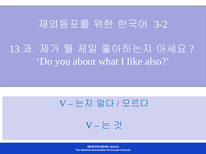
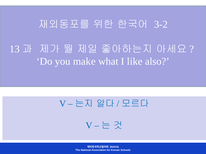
about: about -> make
